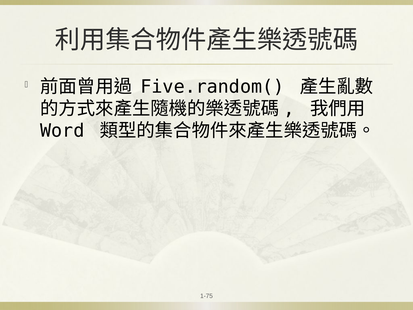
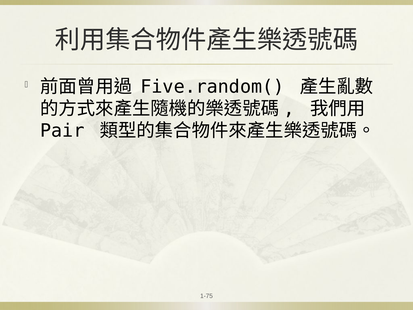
Word: Word -> Pair
